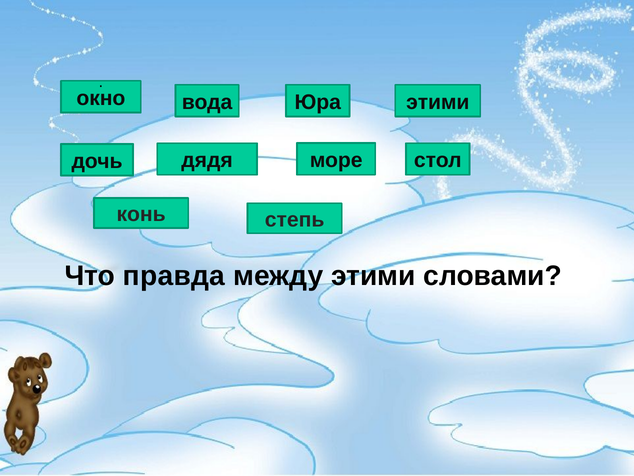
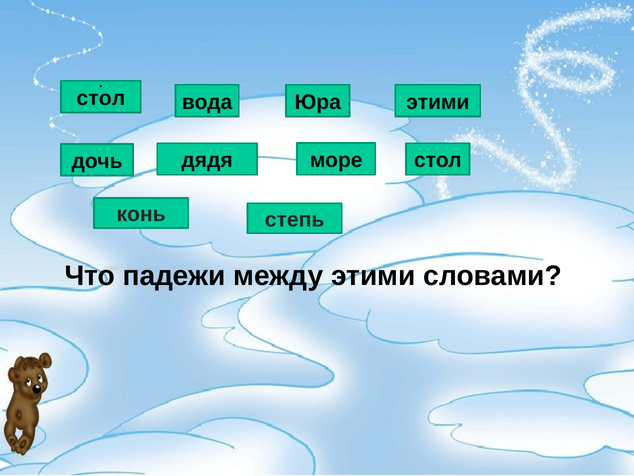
окно at (101, 98): окно -> стол
правда: правда -> падежи
